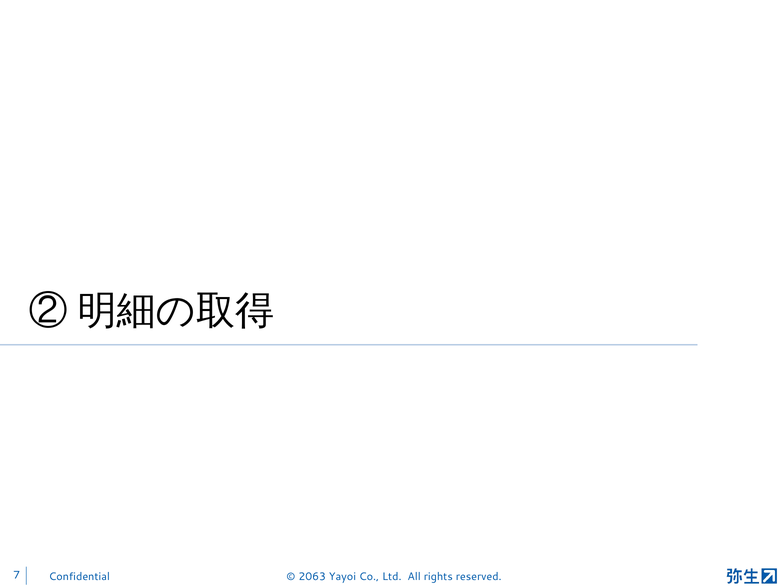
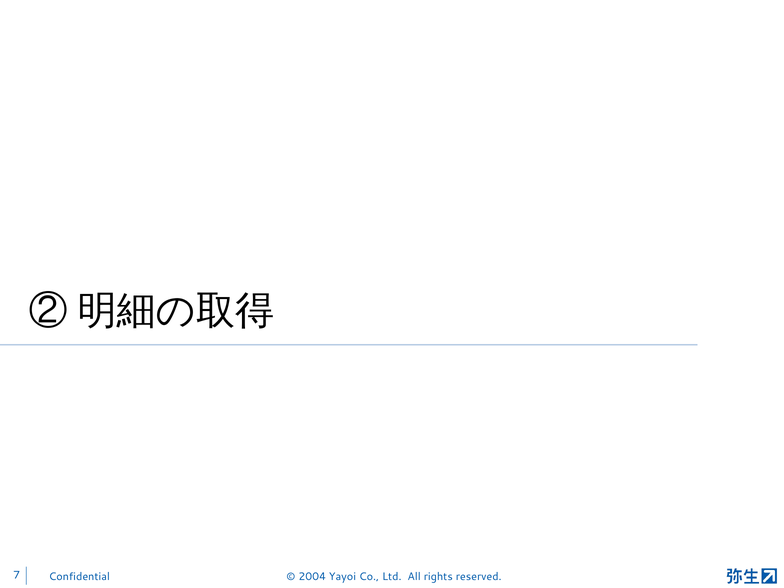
2063: 2063 -> 2004
